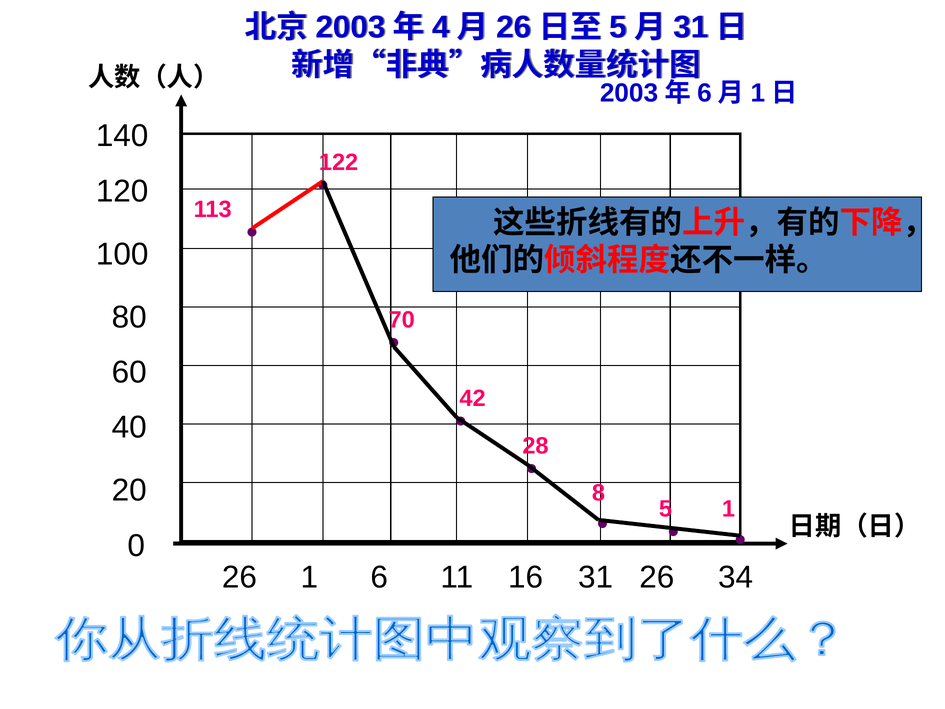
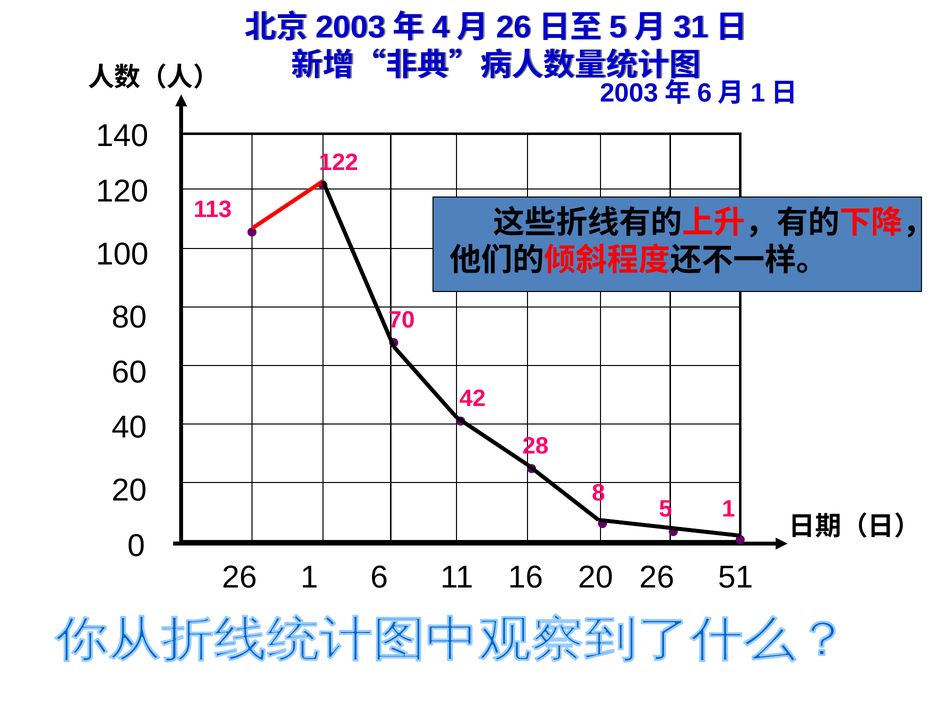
16 31: 31 -> 20
34: 34 -> 51
